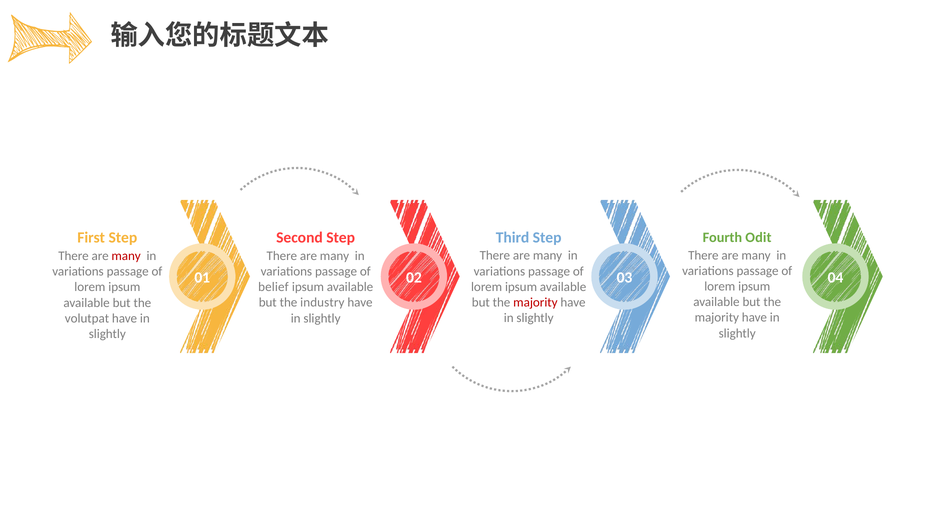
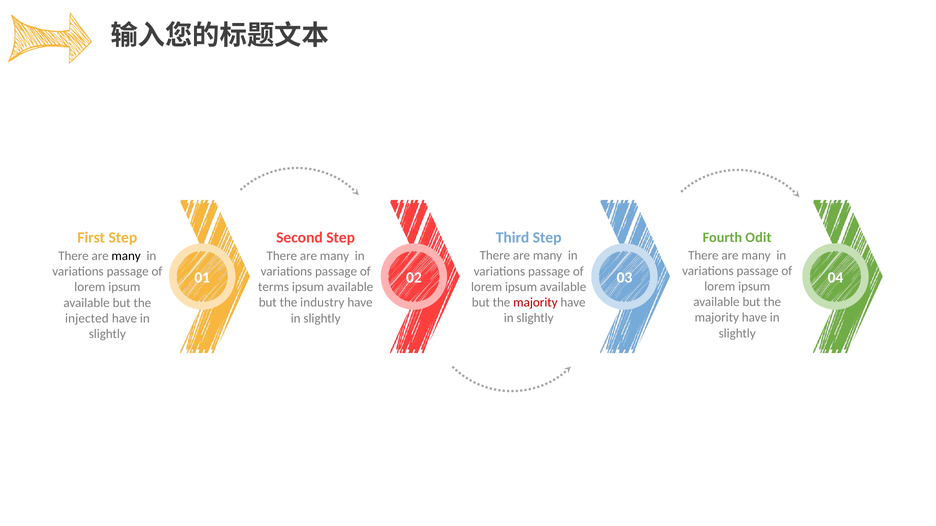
many at (126, 256) colour: red -> black
belief: belief -> terms
volutpat: volutpat -> injected
